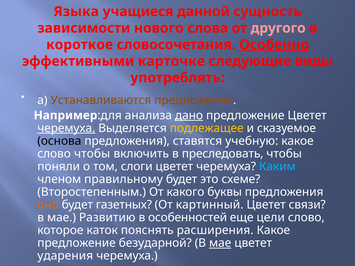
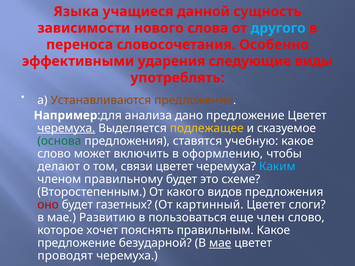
другого colour: pink -> light blue
короткое: короткое -> переноса
Особенно underline: present -> none
карточке: карточке -> ударения
дано underline: present -> none
основа colour: black -> green
слово чтобы: чтобы -> может
преследовать: преследовать -> оформлению
поняли: поняли -> делают
слоги: слоги -> связи
буквы: буквы -> видов
оно colour: orange -> red
связи: связи -> слоги
особенностей: особенностей -> пользоваться
цели: цели -> член
каток: каток -> хочет
расширения: расширения -> правильным
ударения: ударения -> проводят
